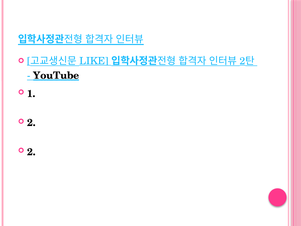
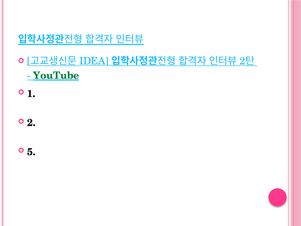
LIKE: LIKE -> IDEA
YouTube colour: black -> green
2 at (31, 152): 2 -> 5
